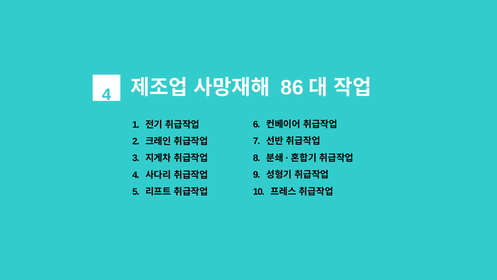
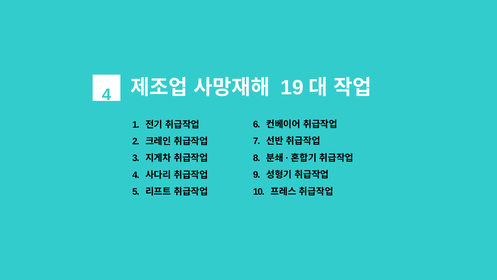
86: 86 -> 19
